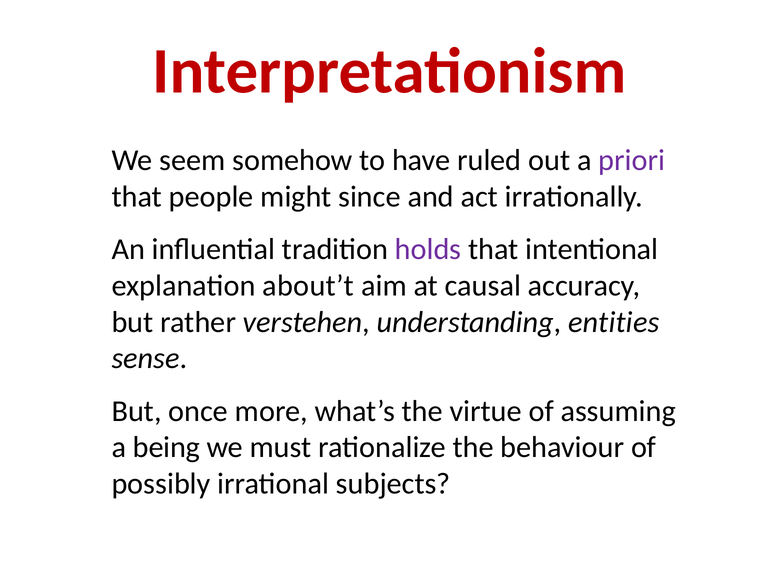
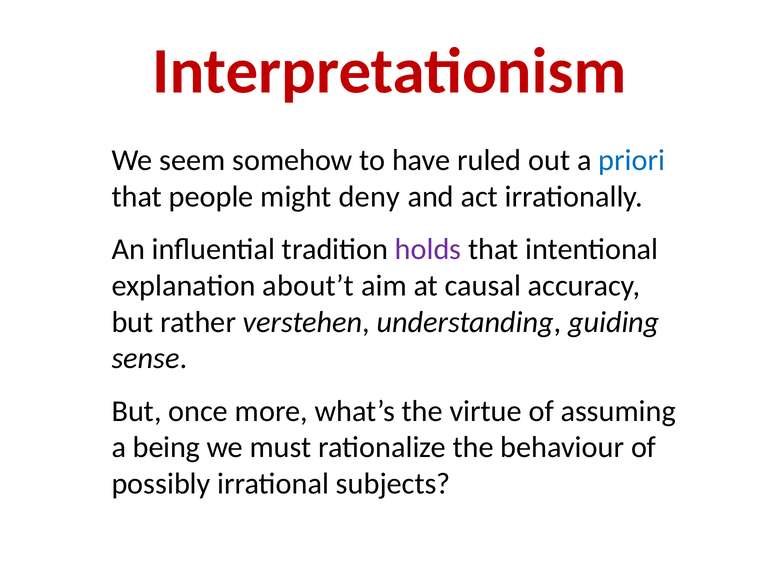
priori colour: purple -> blue
since: since -> deny
entities: entities -> guiding
